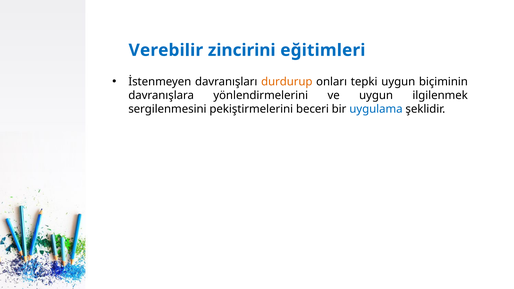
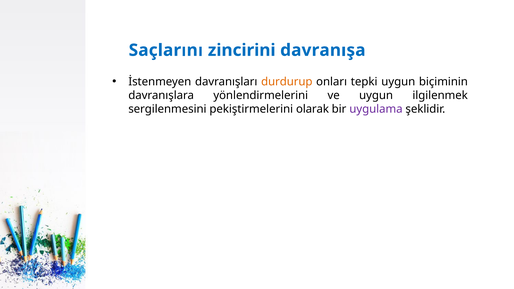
Verebilir: Verebilir -> Saçlarını
eğitimleri: eğitimleri -> davranışa
beceri: beceri -> olarak
uygulama colour: blue -> purple
